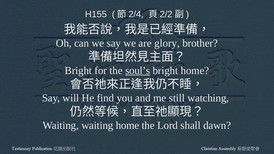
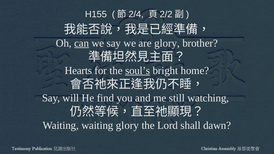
can underline: none -> present
Bright at (78, 71): Bright -> Hearts
waiting home: home -> glory
